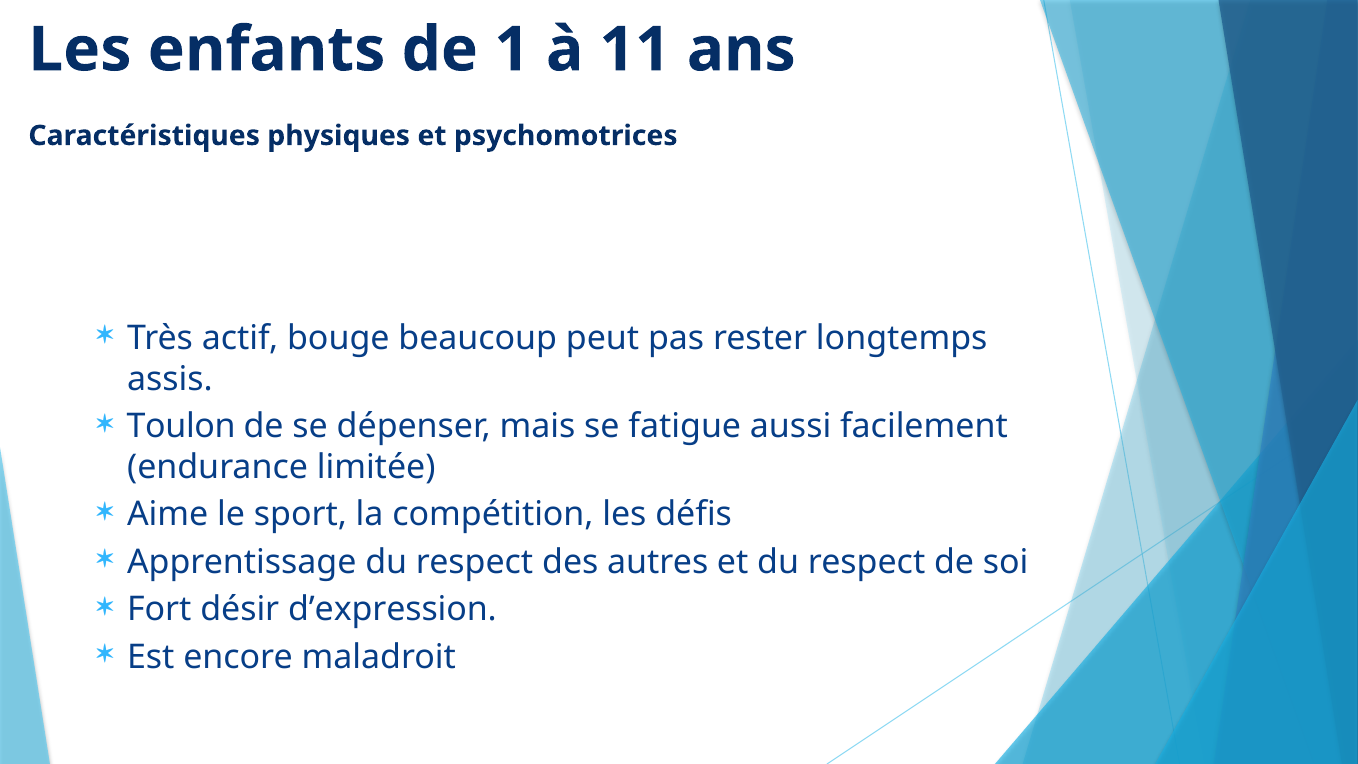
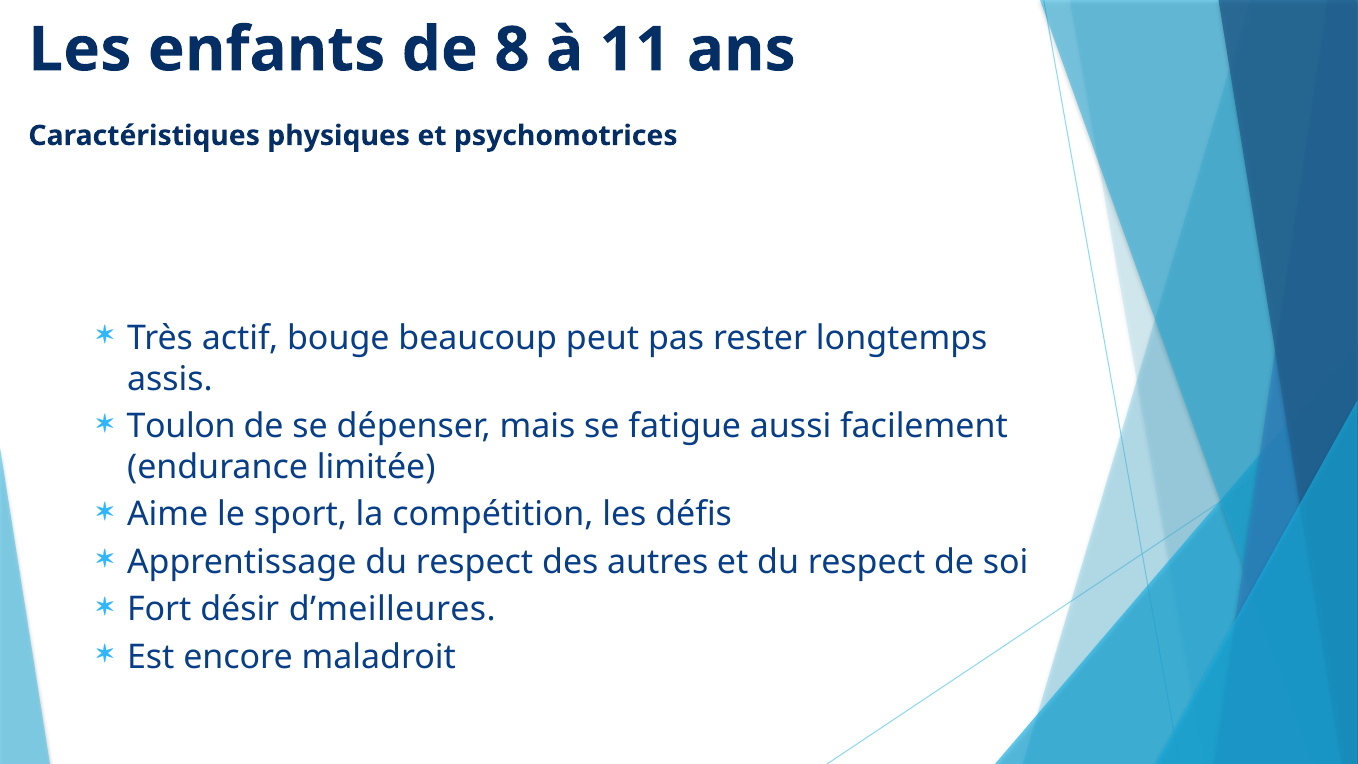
1: 1 -> 8
d’expression: d’expression -> d’meilleures
